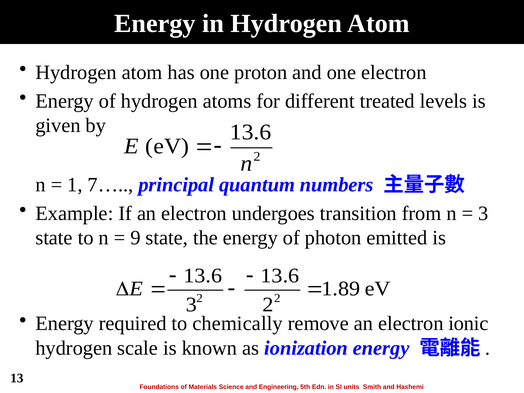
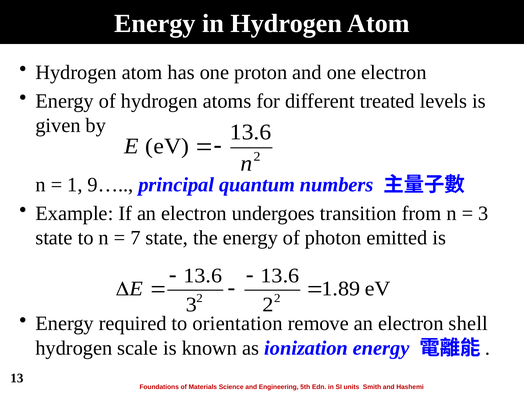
7…: 7… -> 9…
9: 9 -> 7
chemically: chemically -> orientation
ionic: ionic -> shell
